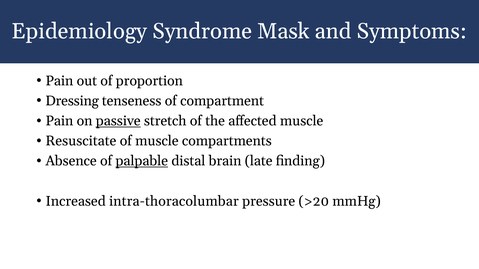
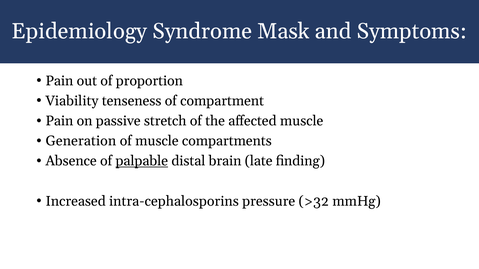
Dressing: Dressing -> Viability
passive underline: present -> none
Resuscitate: Resuscitate -> Generation
intra-thoracolumbar: intra-thoracolumbar -> intra-cephalosporins
>20: >20 -> >32
